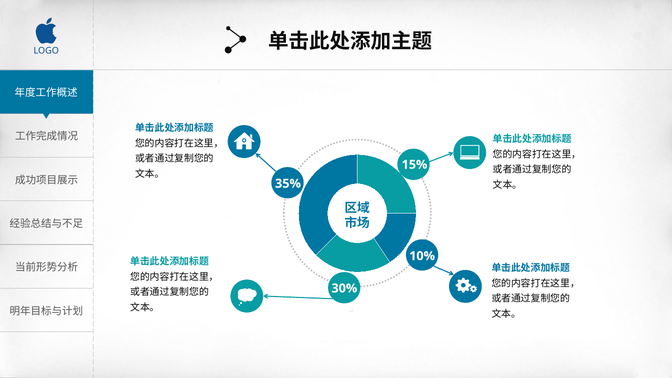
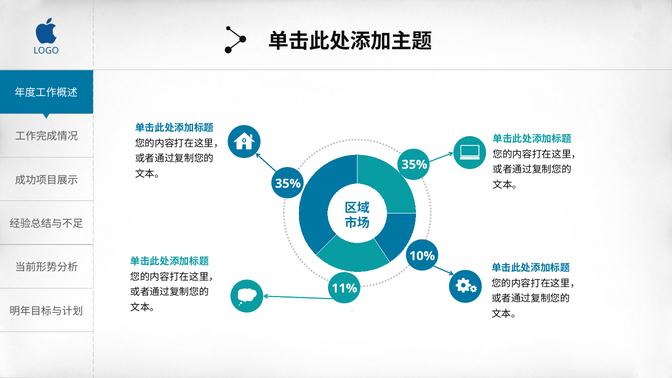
15% at (414, 165): 15% -> 35%
30%: 30% -> 11%
